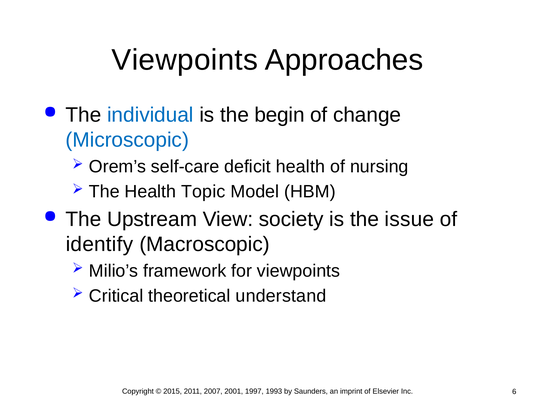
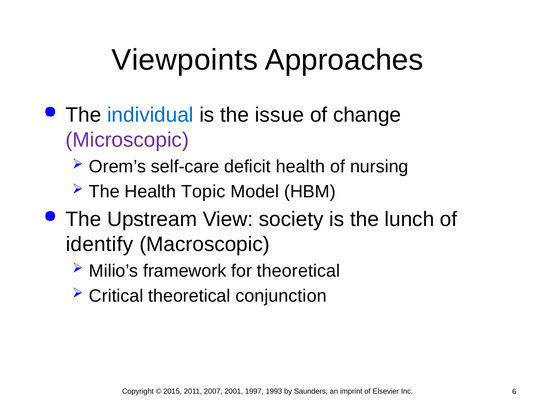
begin: begin -> issue
Microscopic colour: blue -> purple
issue: issue -> lunch
for viewpoints: viewpoints -> theoretical
understand: understand -> conjunction
